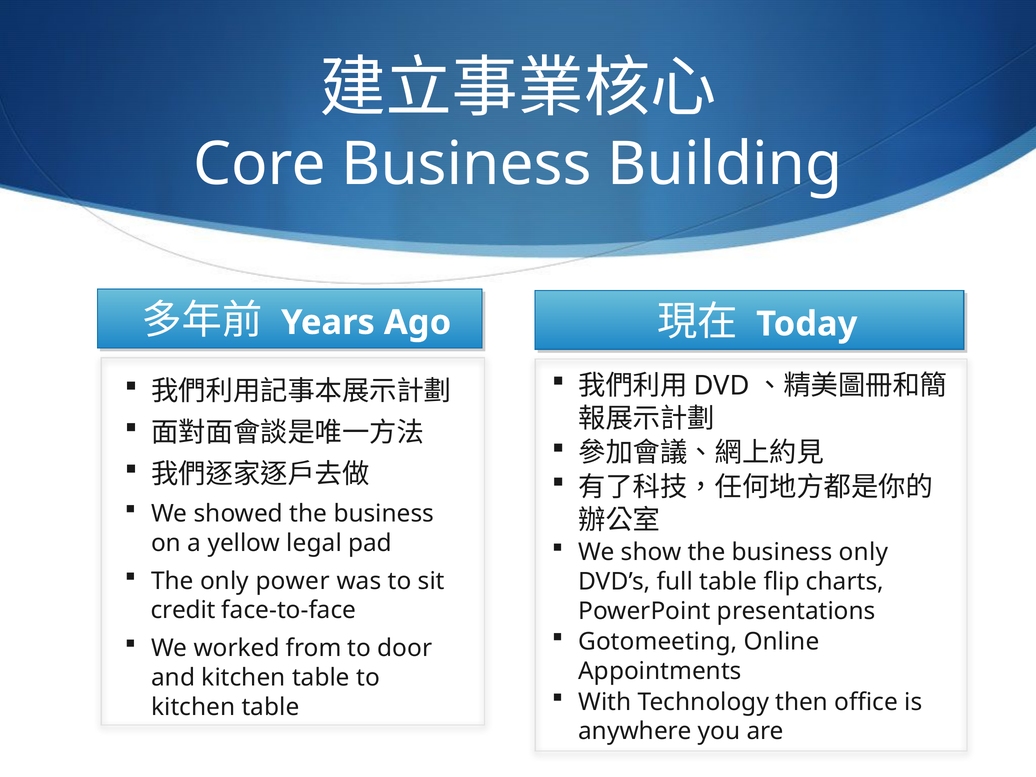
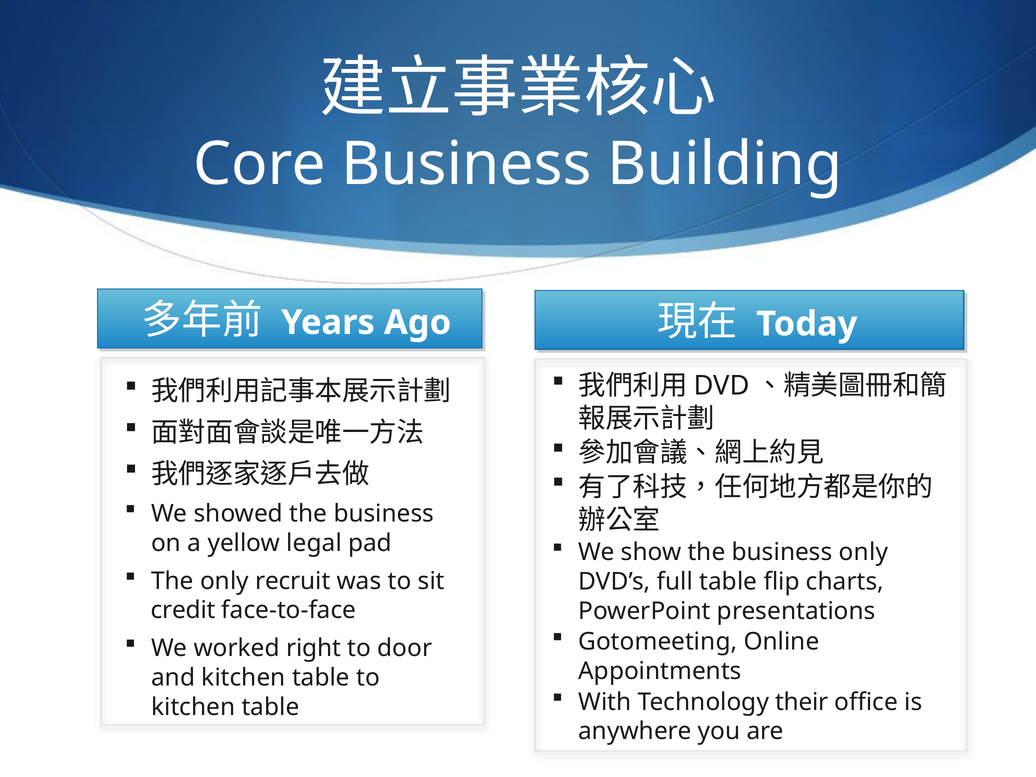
power: power -> recruit
from: from -> right
then: then -> their
